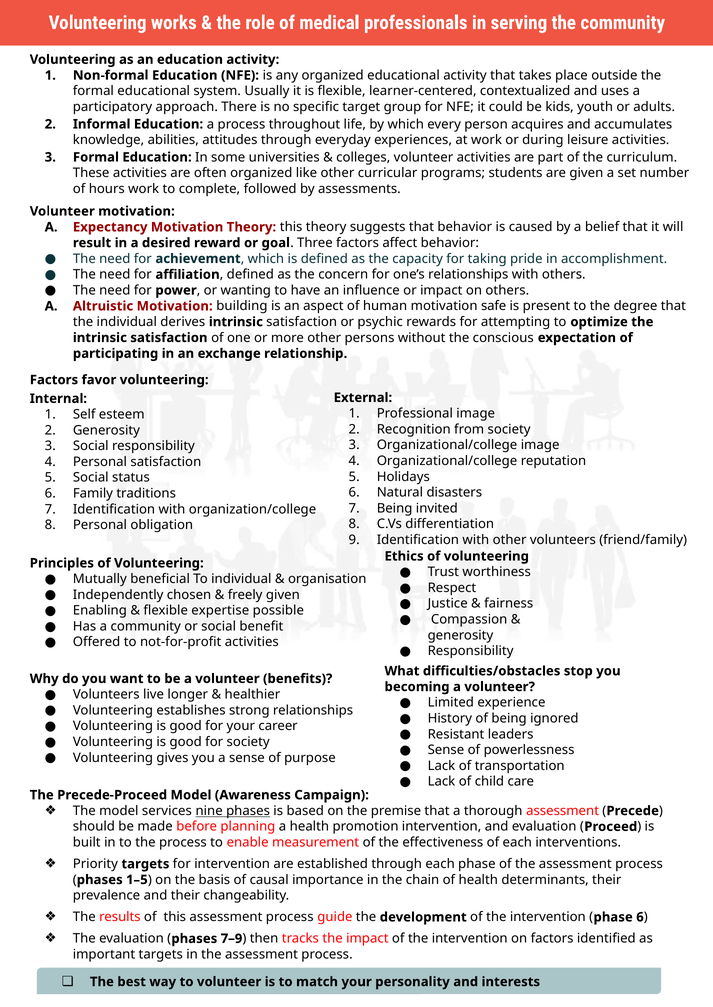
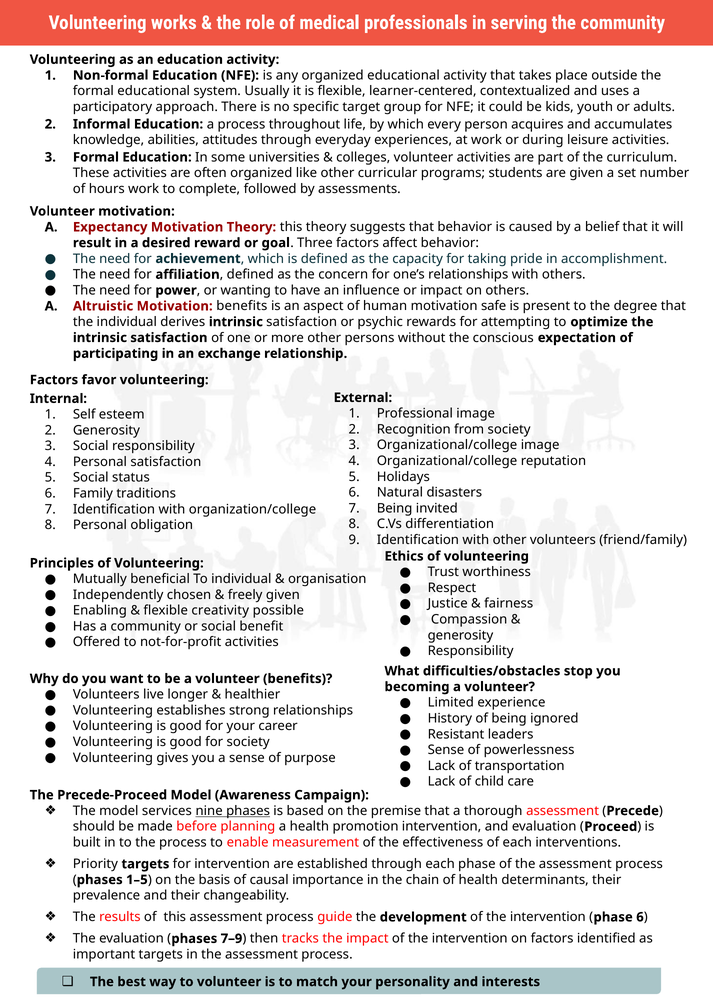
Motivation building: building -> benefits
expertise: expertise -> creativity
